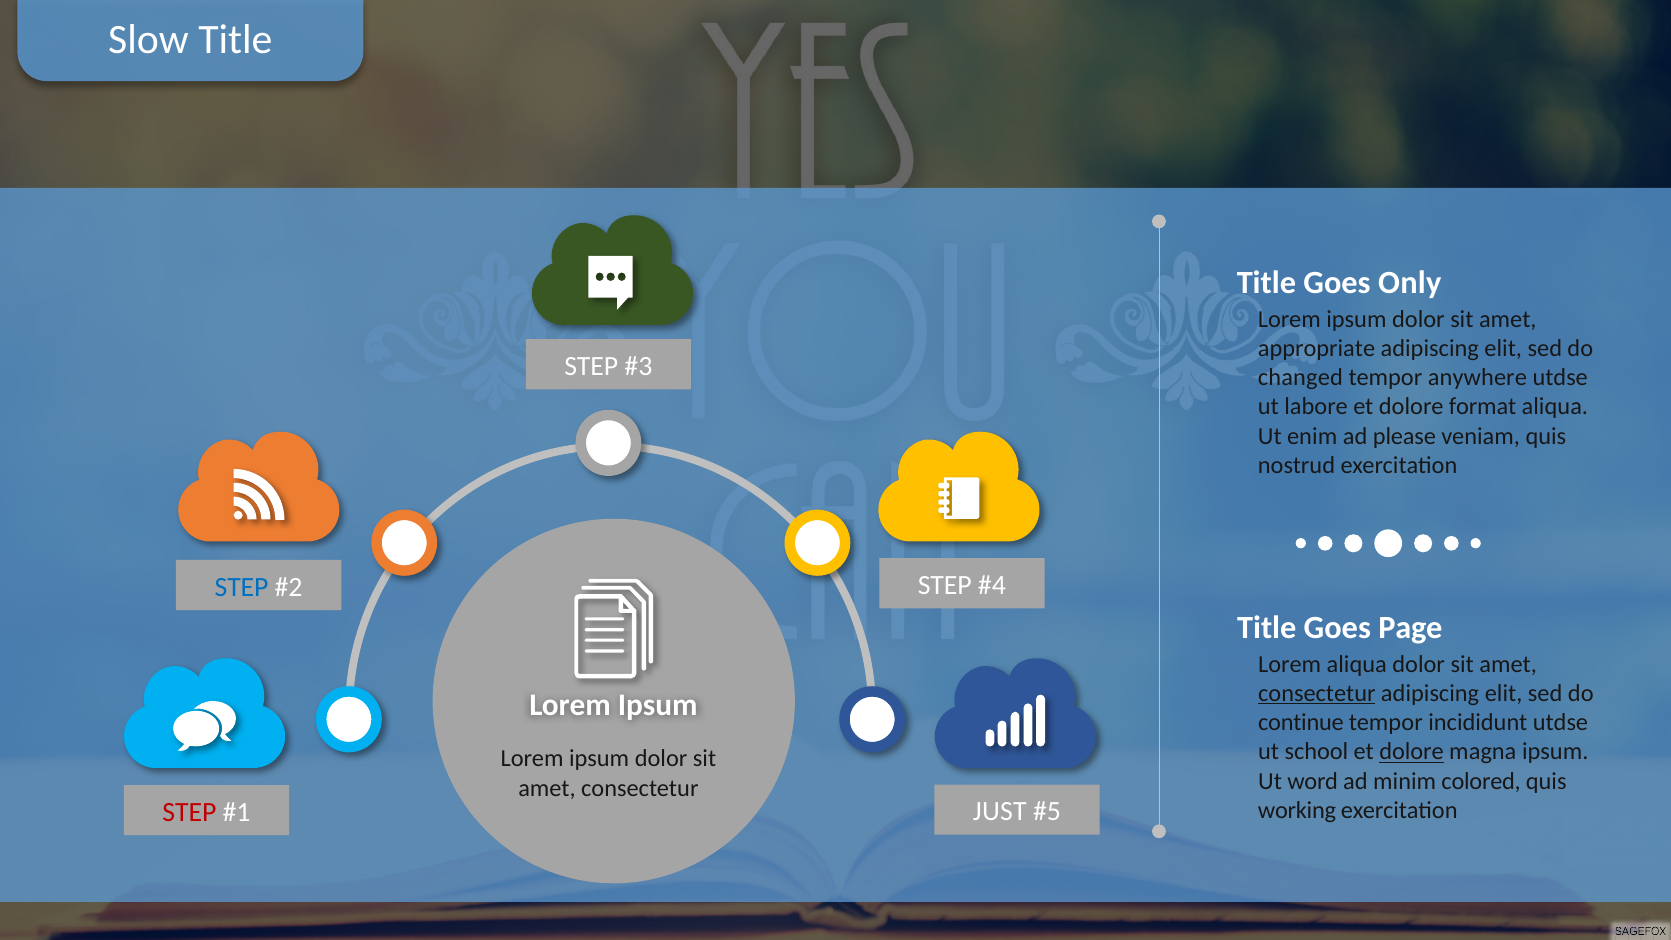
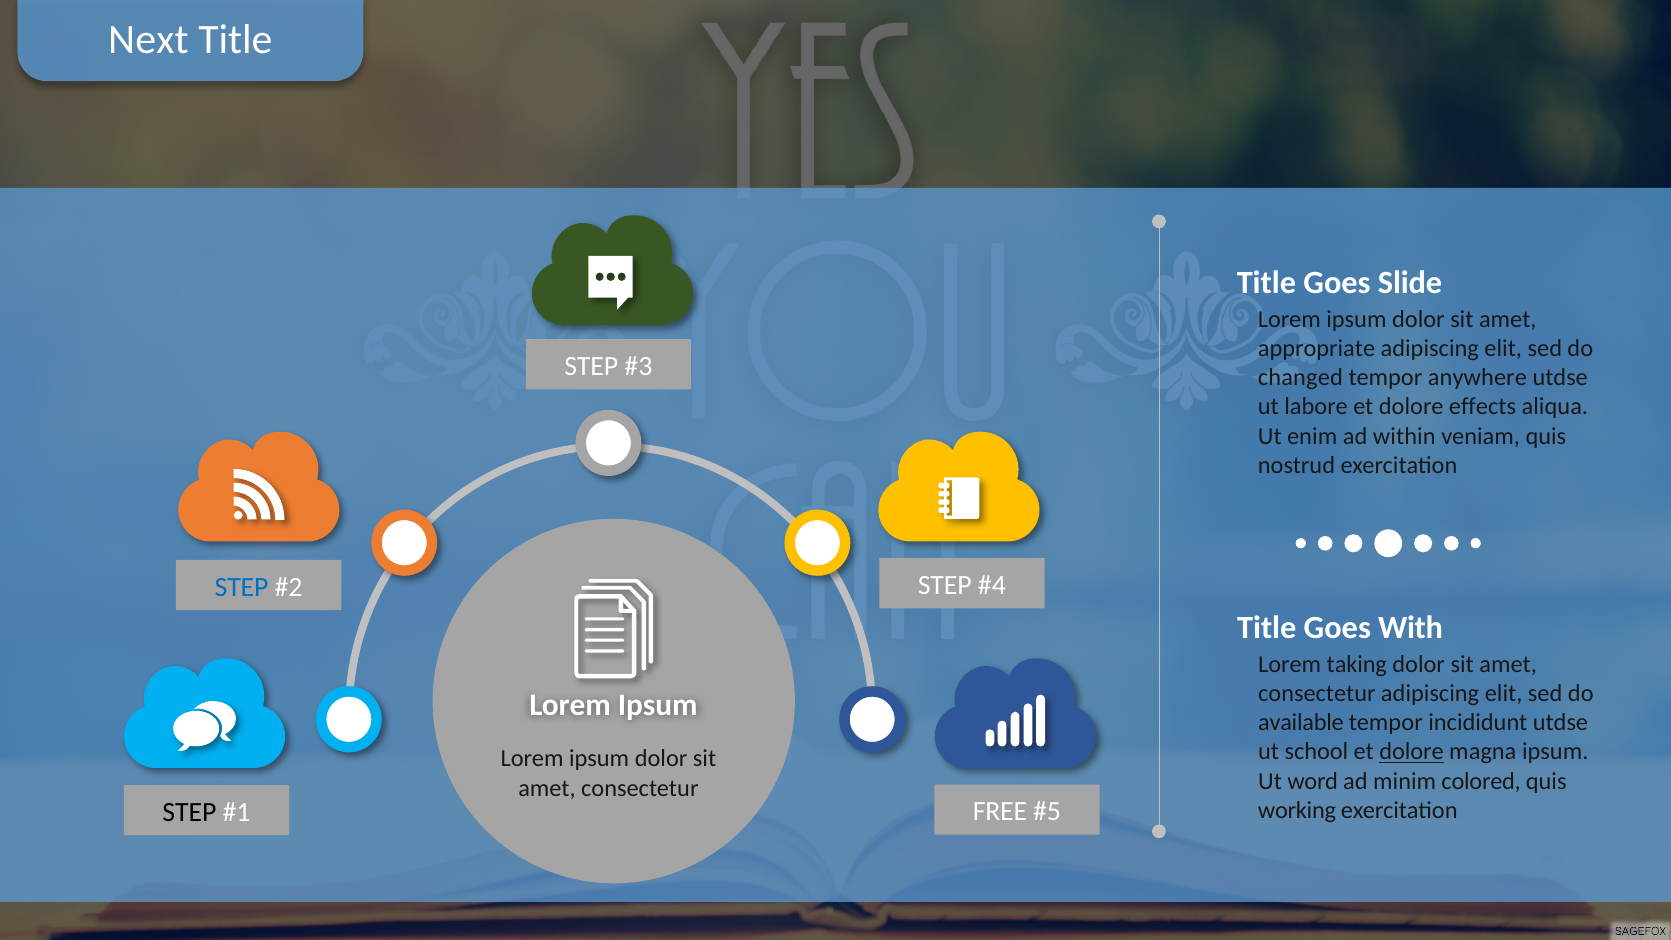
Slow: Slow -> Next
Only: Only -> Slide
format: format -> effects
please: please -> within
Page: Page -> With
Lorem aliqua: aliqua -> taking
consectetur at (1317, 693) underline: present -> none
continue: continue -> available
JUST: JUST -> FREE
STEP at (189, 812) colour: red -> black
